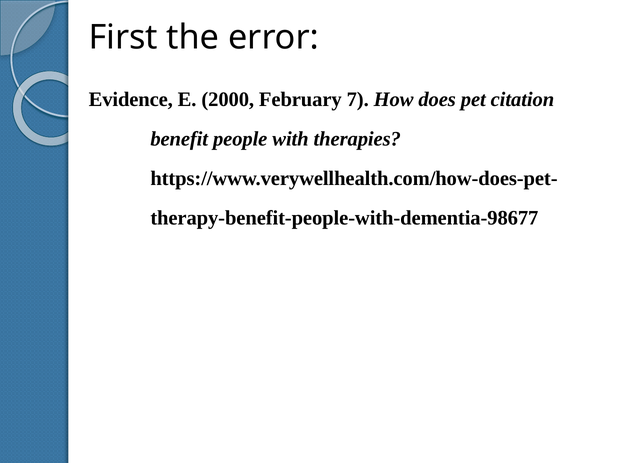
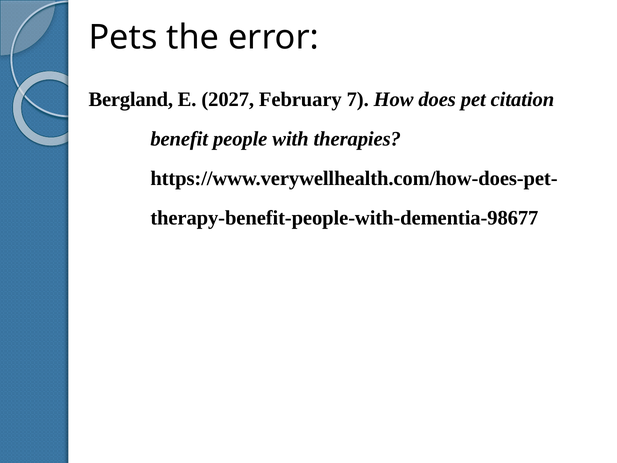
First: First -> Pets
Evidence: Evidence -> Bergland
2000: 2000 -> 2027
